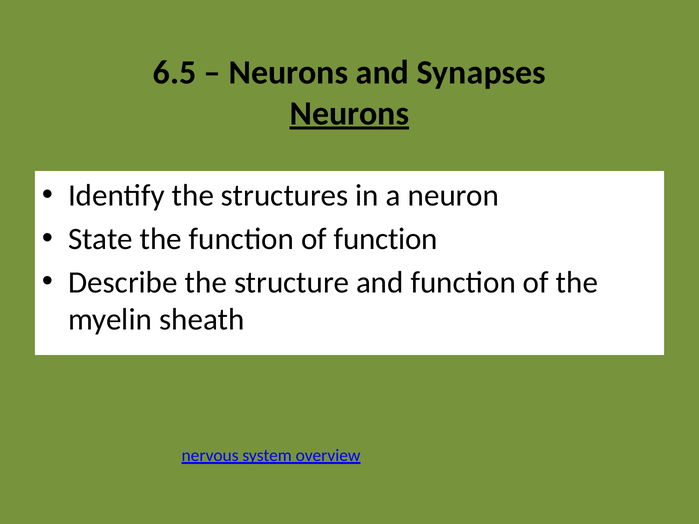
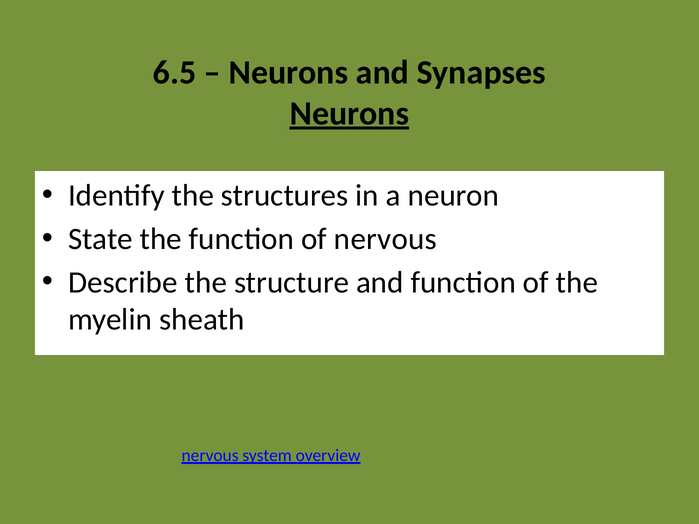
of function: function -> nervous
